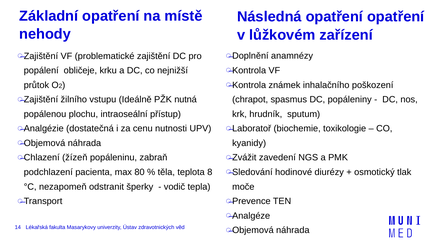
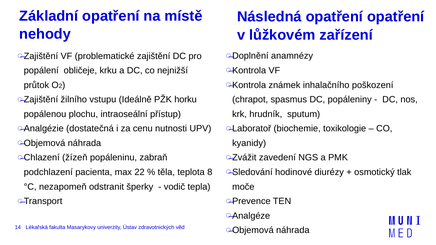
nutná: nutná -> horku
80: 80 -> 22
